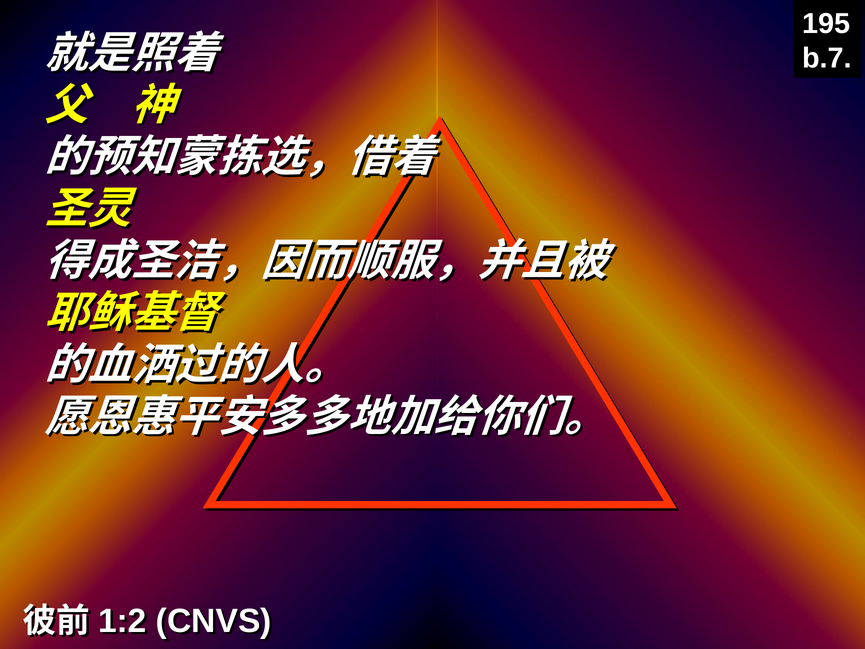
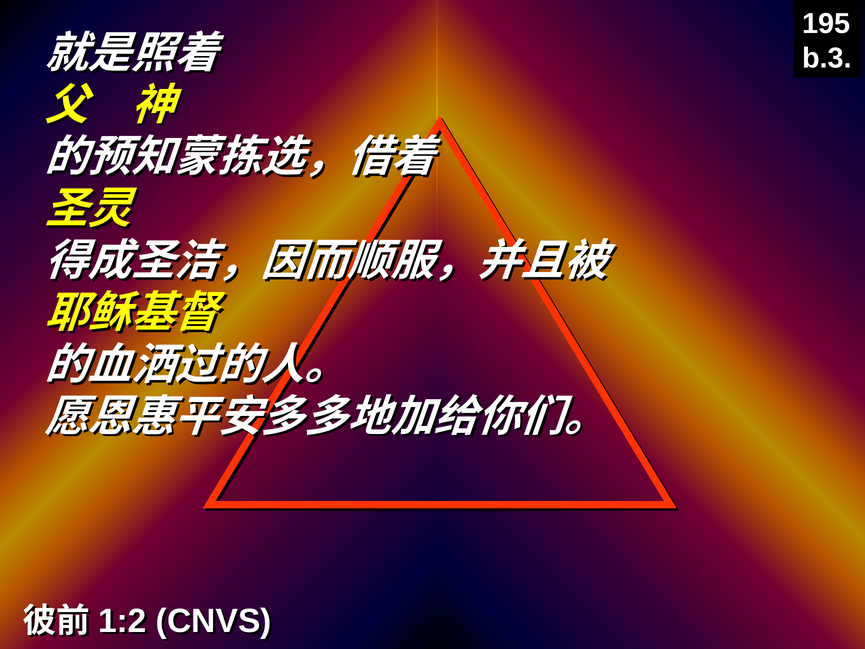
b.7: b.7 -> b.3
